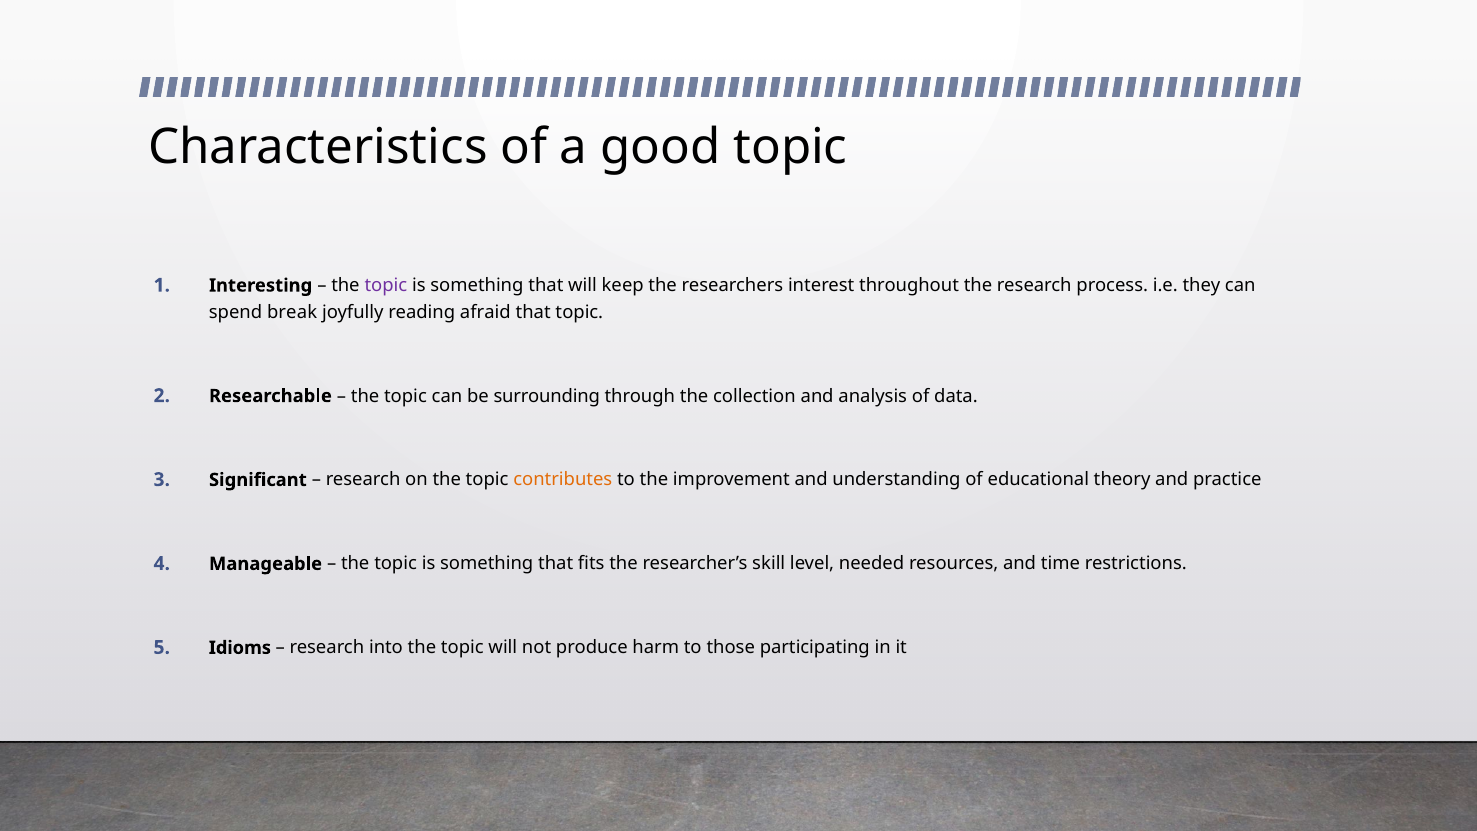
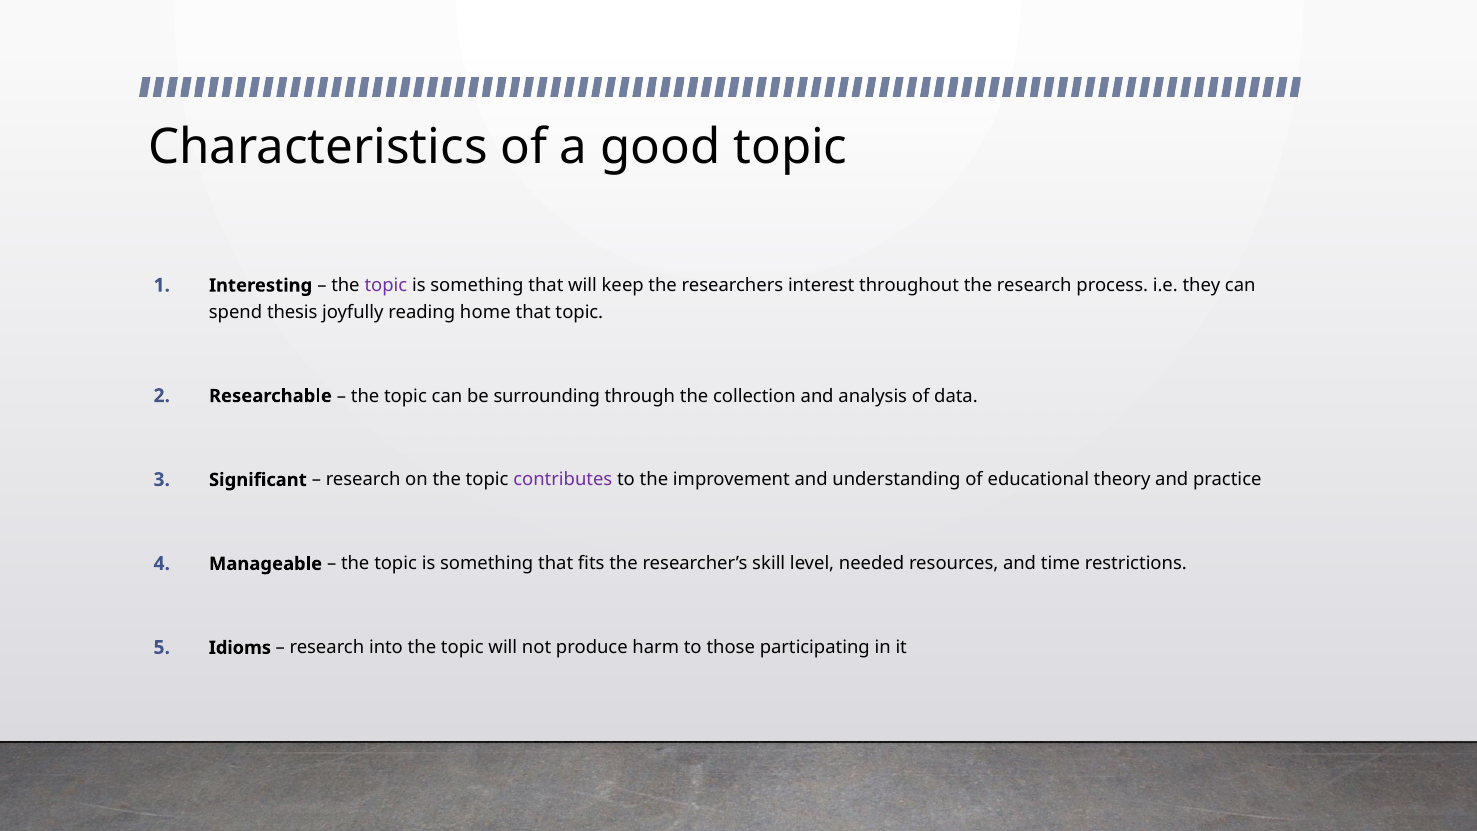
break: break -> thesis
afraid: afraid -> home
contributes colour: orange -> purple
